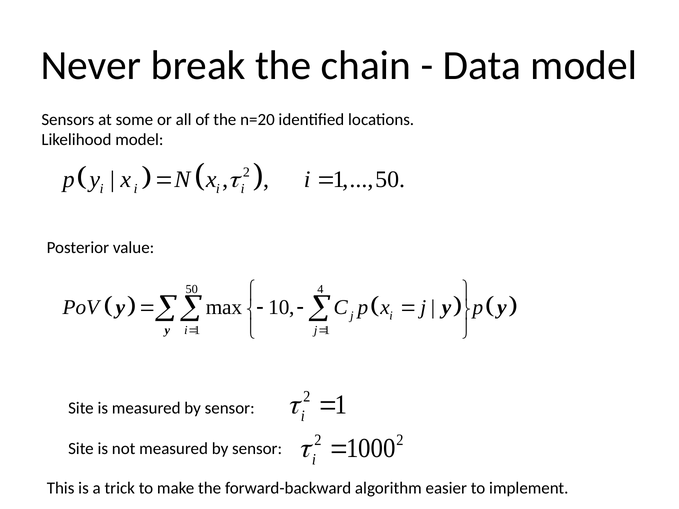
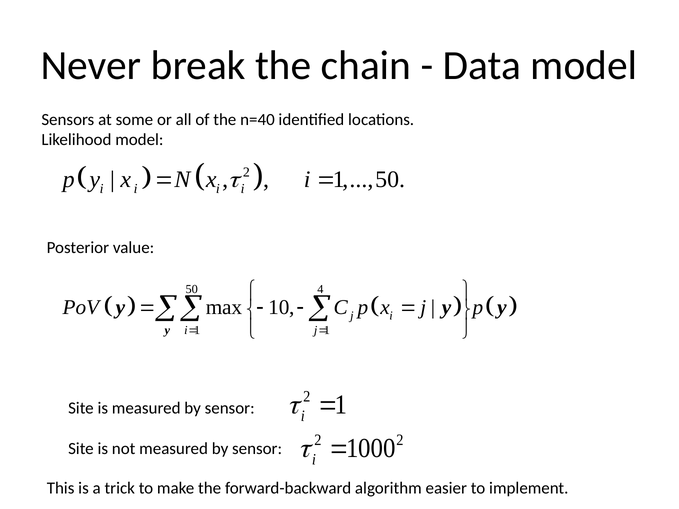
n=20: n=20 -> n=40
